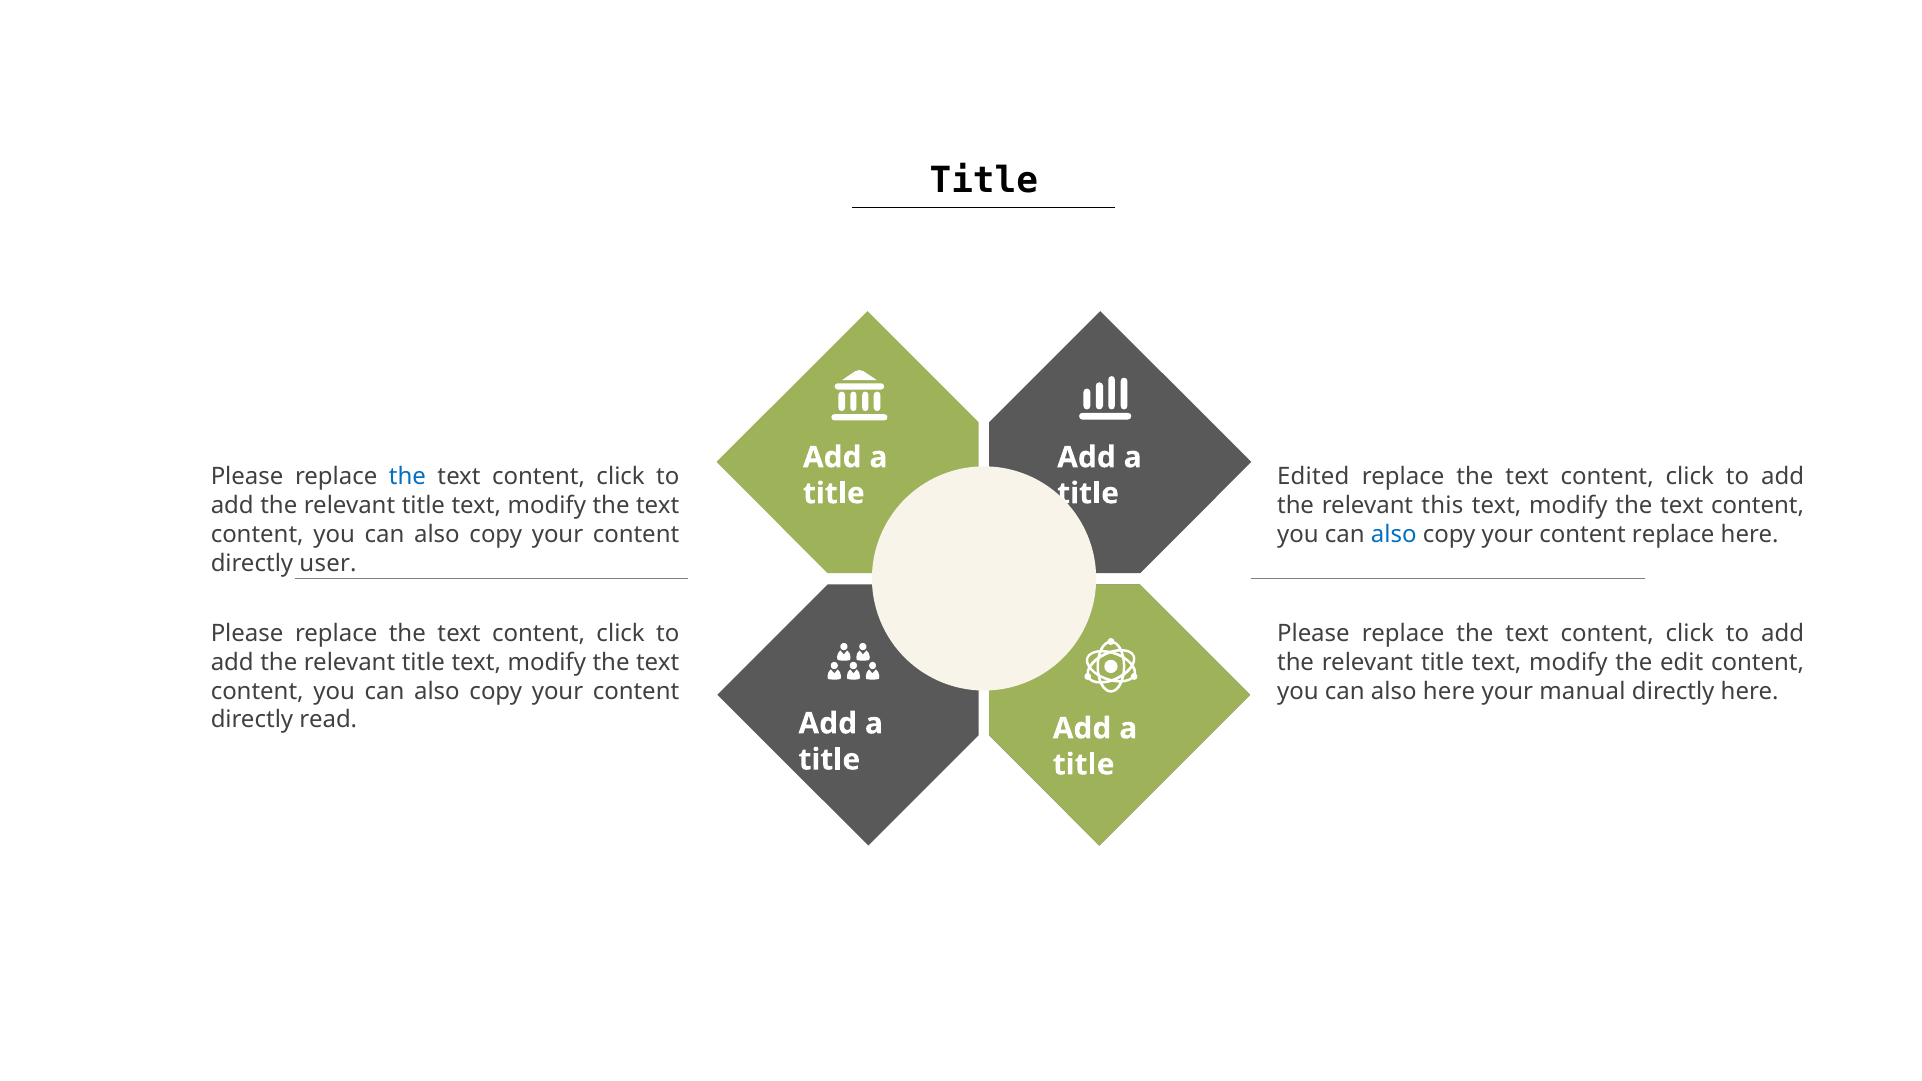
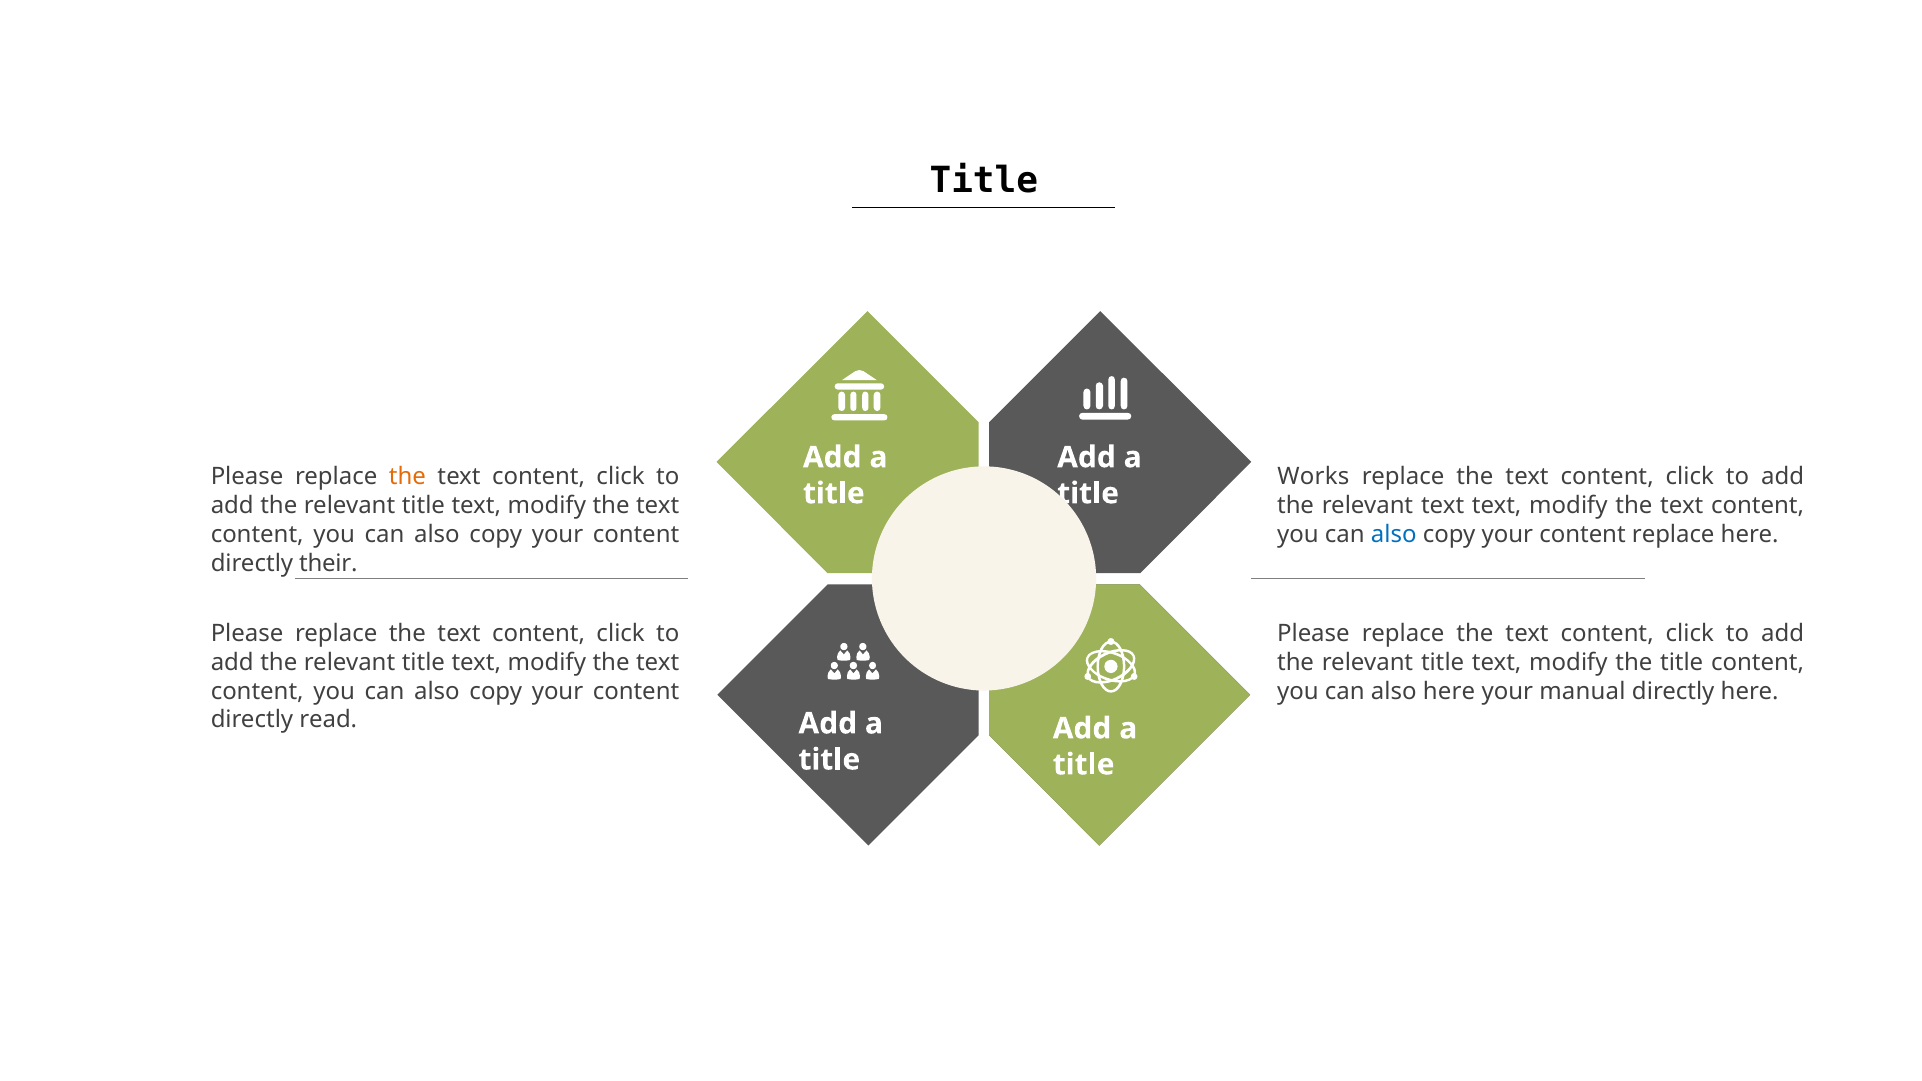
the at (407, 477) colour: blue -> orange
Edited: Edited -> Works
relevant this: this -> text
user: user -> their
the edit: edit -> title
